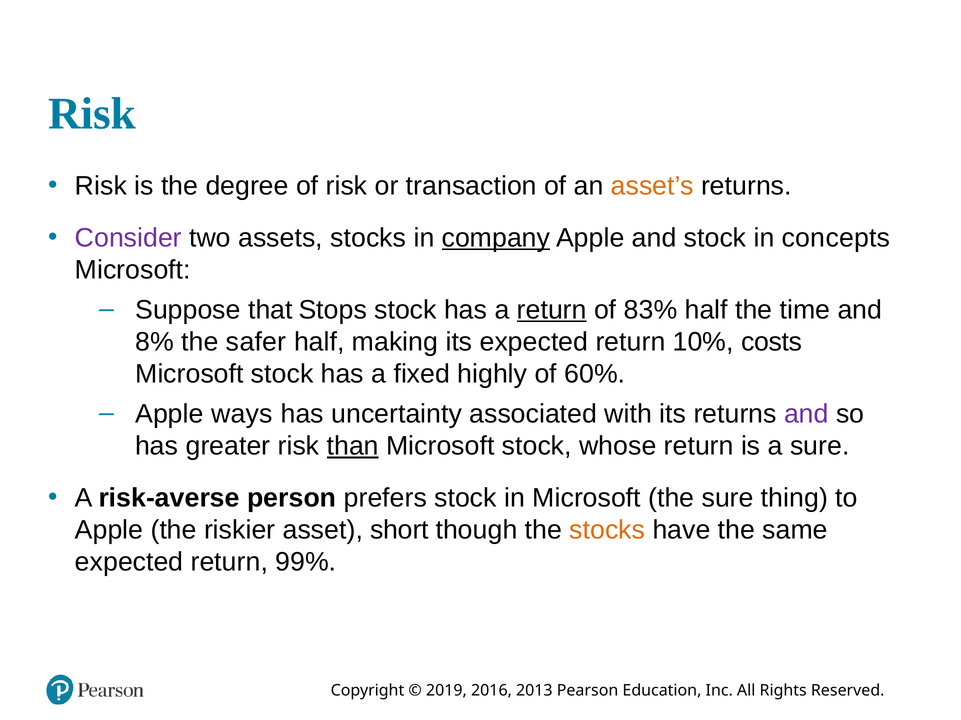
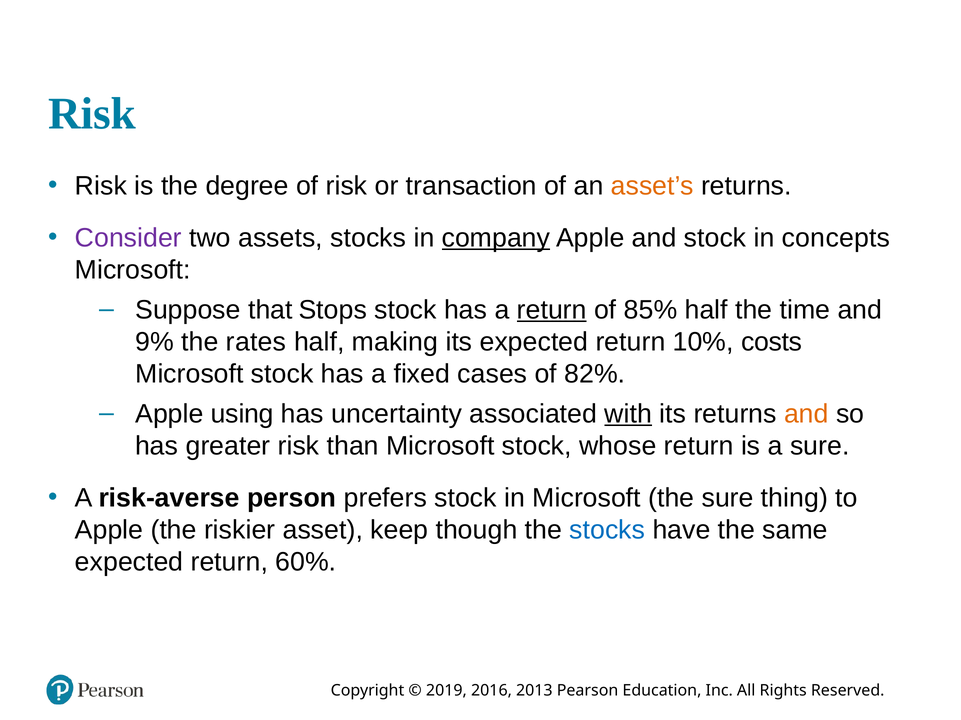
83%: 83% -> 85%
8%: 8% -> 9%
safer: safer -> rates
highly: highly -> cases
60%: 60% -> 82%
ways: ways -> using
with underline: none -> present
and at (806, 414) colour: purple -> orange
than underline: present -> none
short: short -> keep
stocks at (607, 531) colour: orange -> blue
99%: 99% -> 60%
